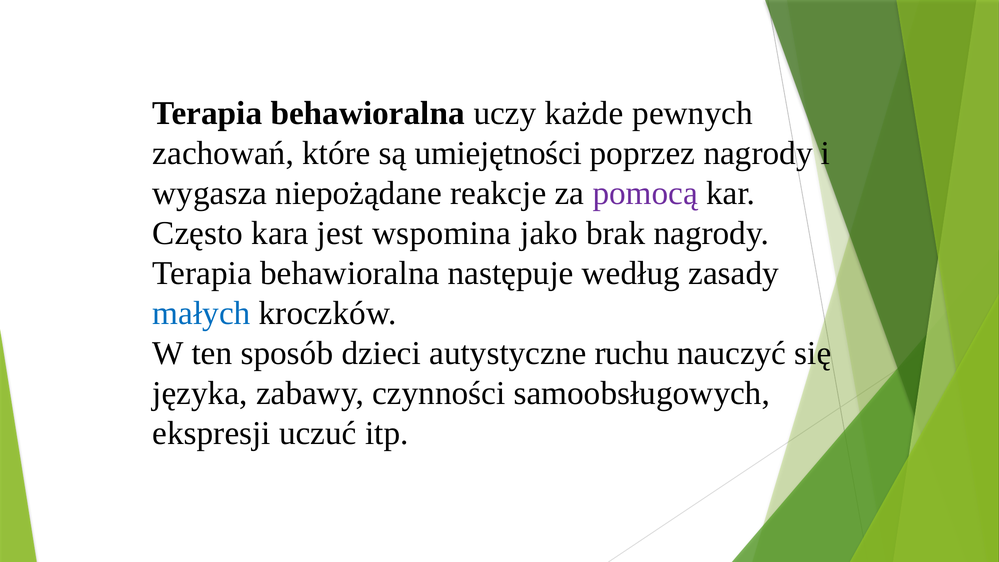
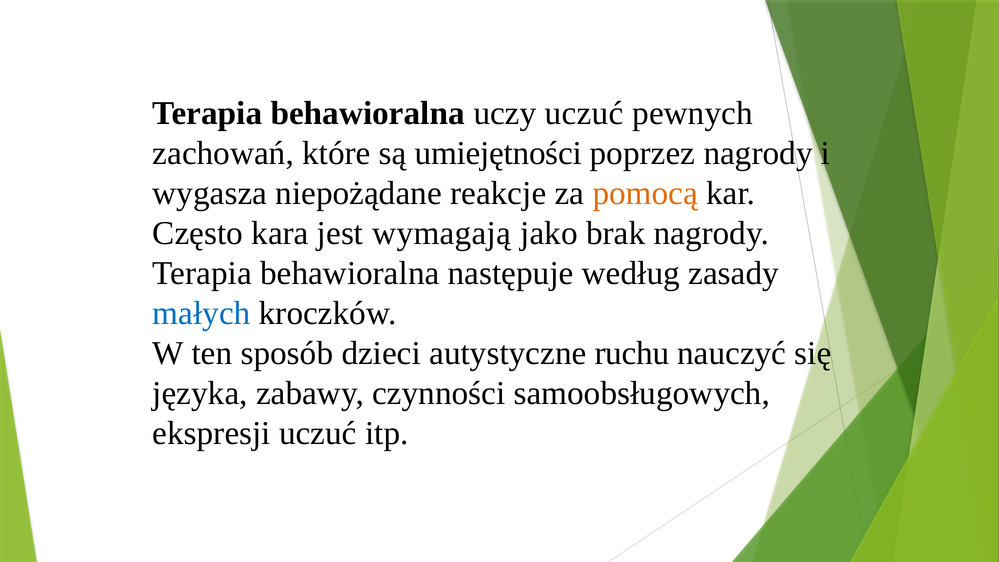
uczy każde: każde -> uczuć
pomocą colour: purple -> orange
wspomina: wspomina -> wymagają
